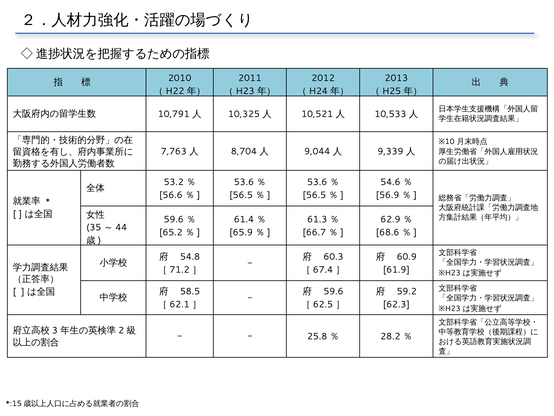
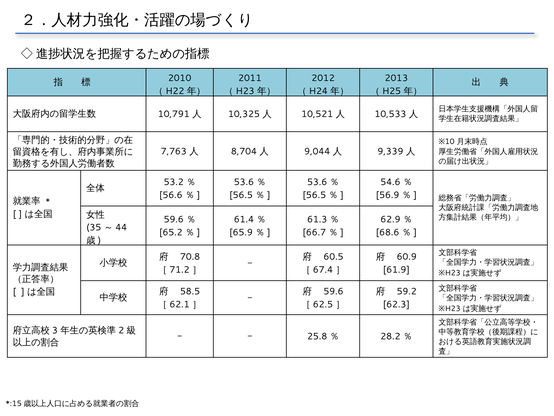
54.8: 54.8 -> 70.8
60.3: 60.3 -> 60.5
